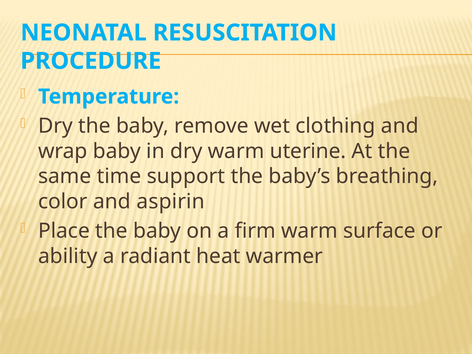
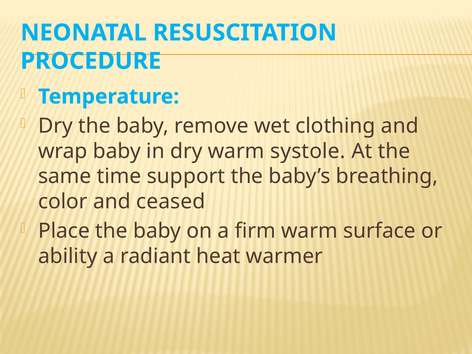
uterine: uterine -> systole
aspirin: aspirin -> ceased
